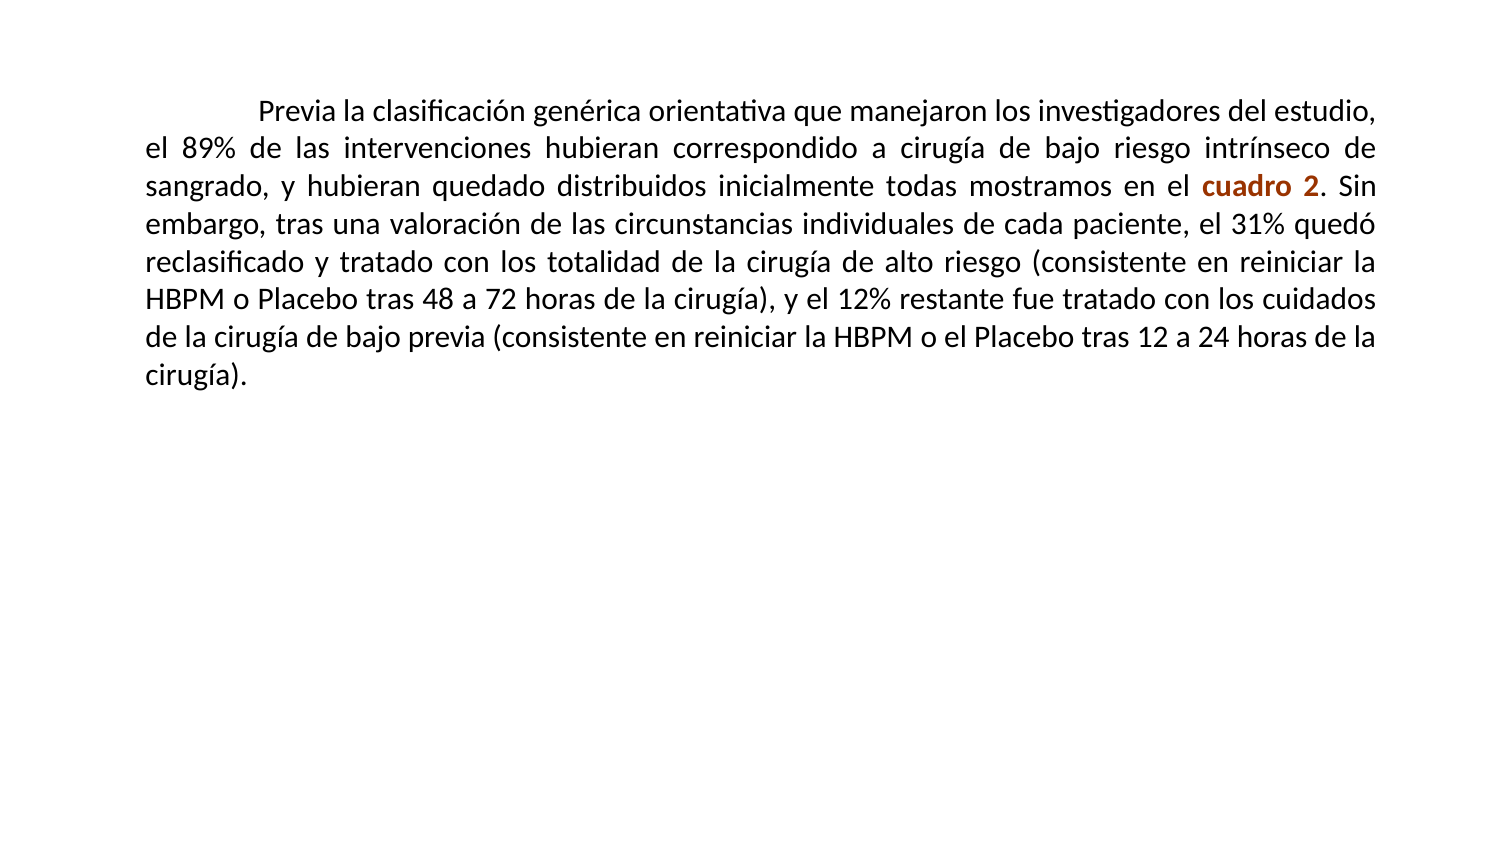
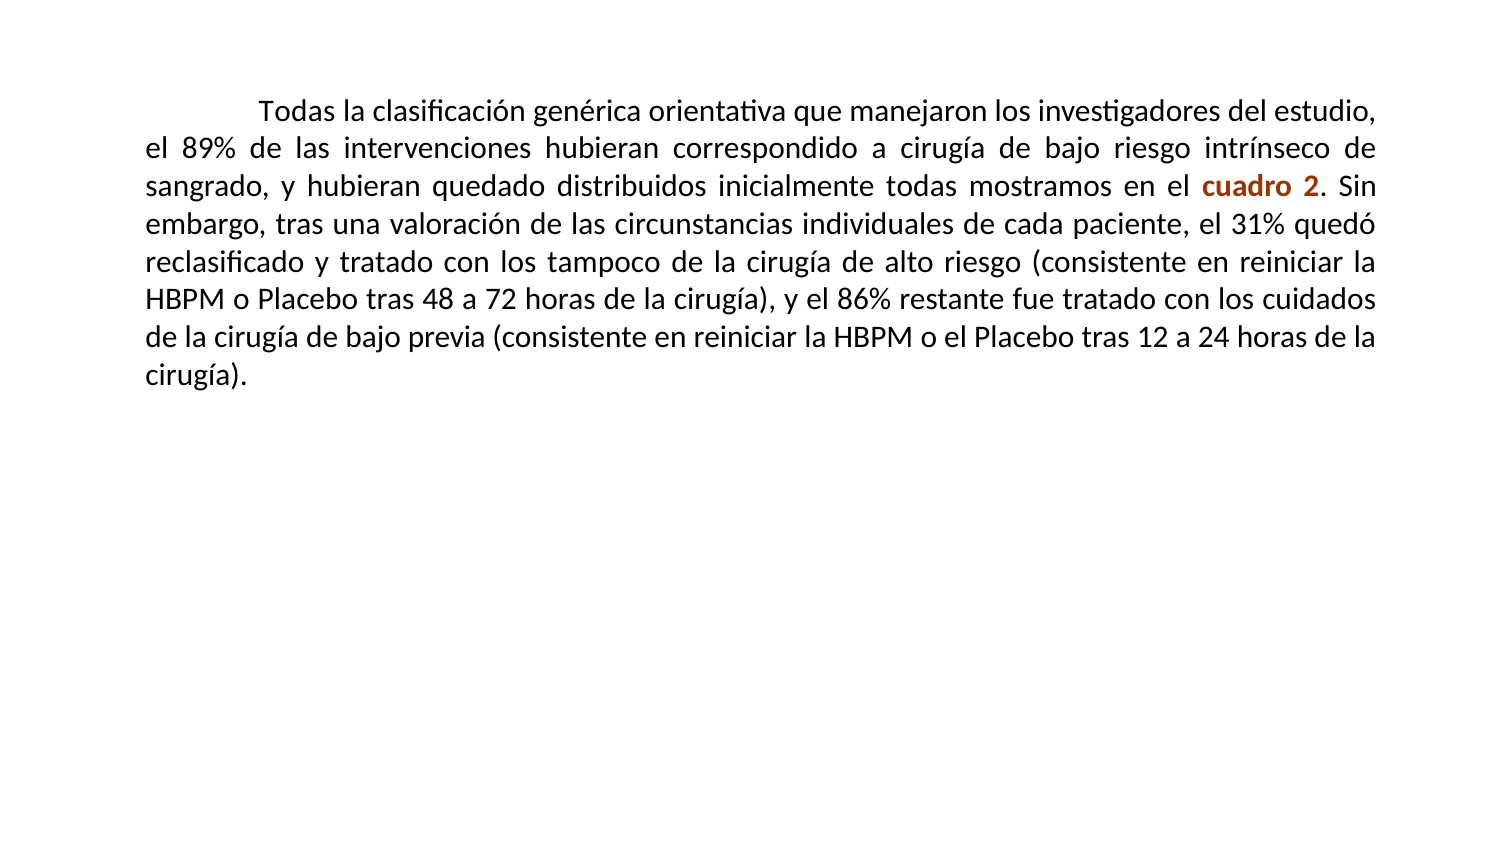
Previa at (297, 111): Previa -> Todas
totalidad: totalidad -> tampoco
12%: 12% -> 86%
